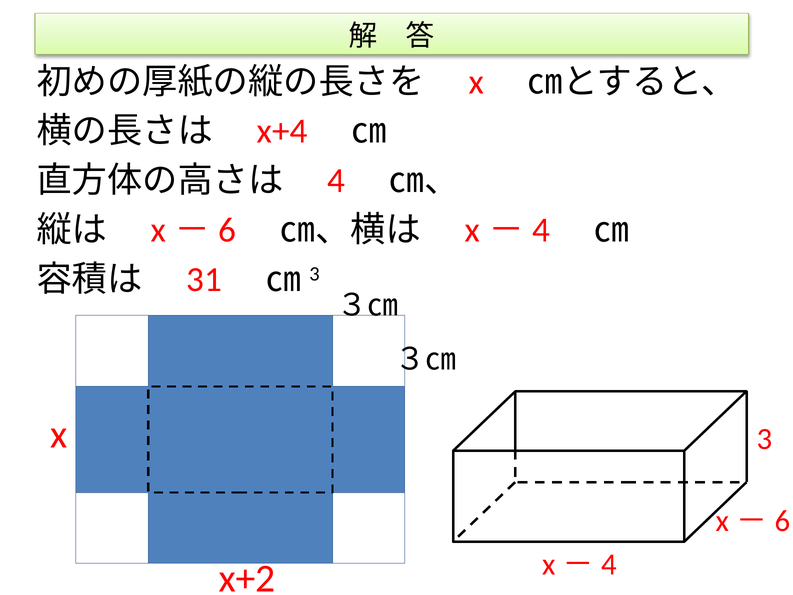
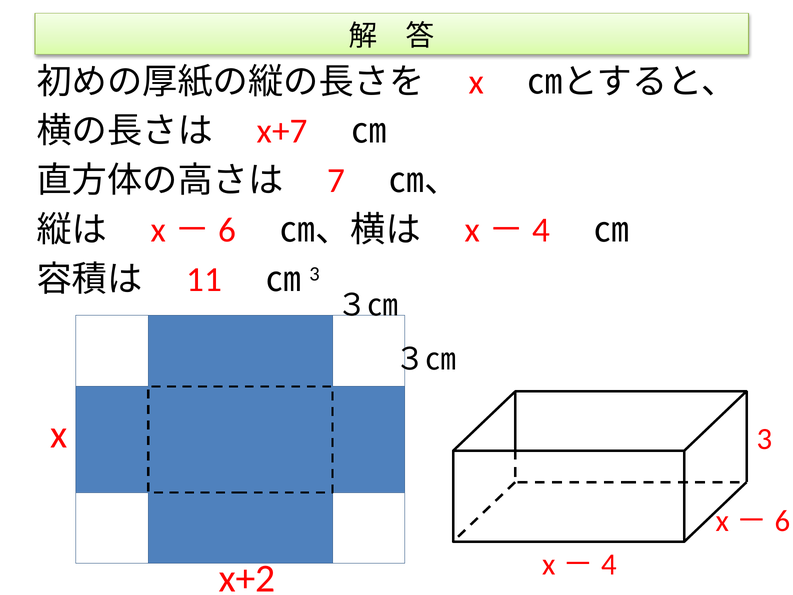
x+4: x+4 -> x+7
4: 4 -> 7
31: 31 -> 11
